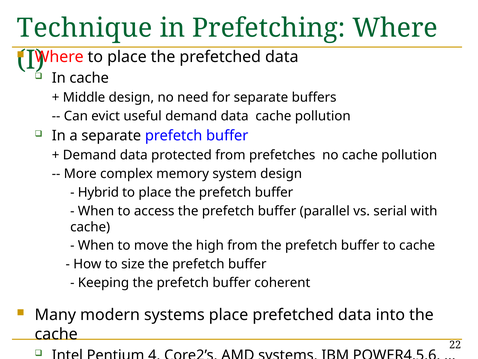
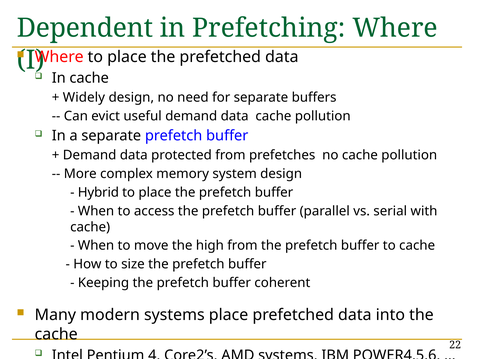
Technique: Technique -> Dependent
Middle: Middle -> Widely
